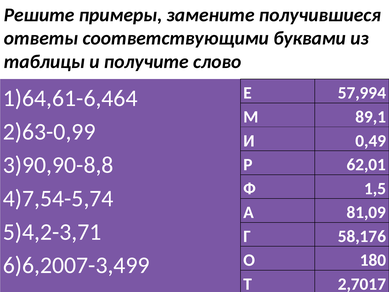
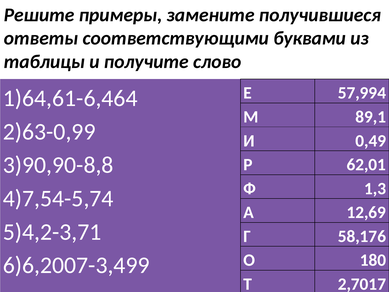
1,5: 1,5 -> 1,3
81,09: 81,09 -> 12,69
